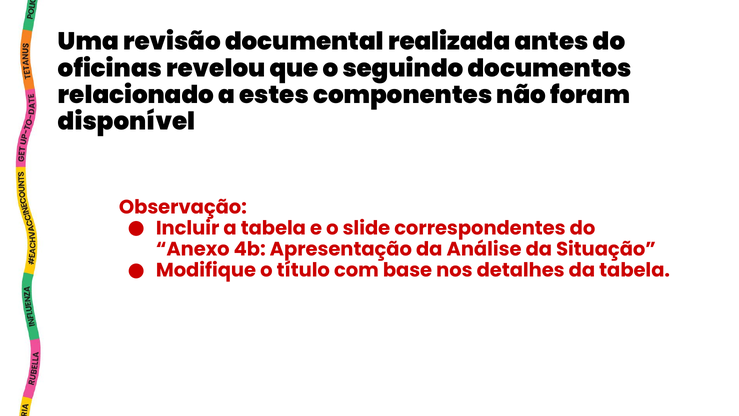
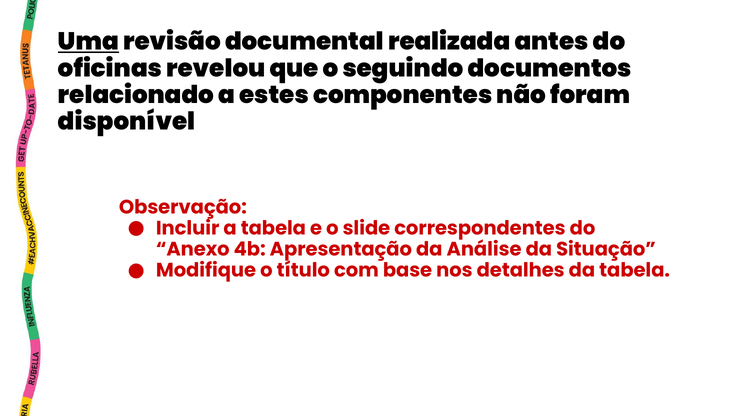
Uma underline: none -> present
